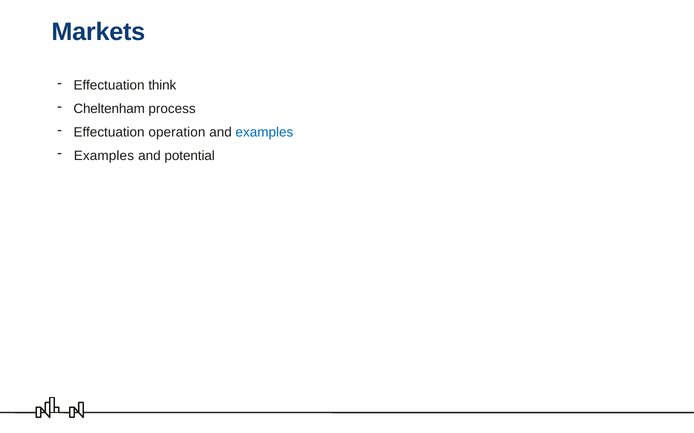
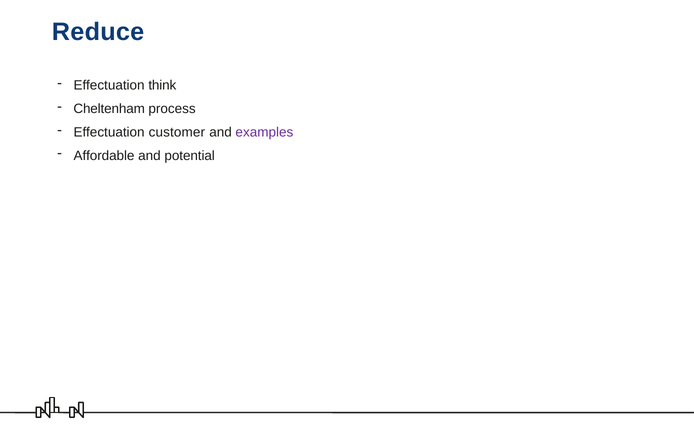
Markets: Markets -> Reduce
operation: operation -> customer
examples at (264, 133) colour: blue -> purple
Examples at (104, 156): Examples -> Affordable
